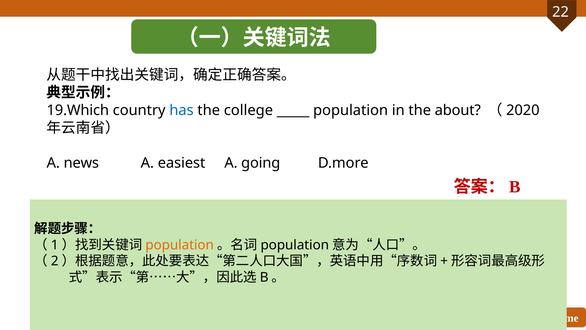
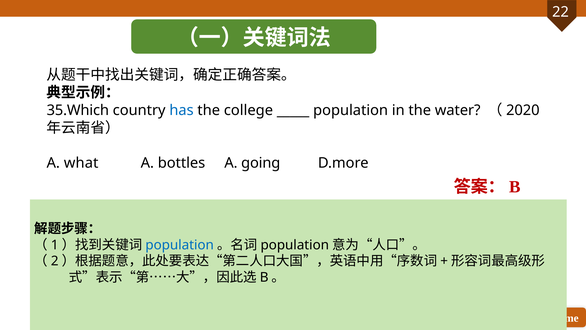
19.Which: 19.Which -> 35.Which
about: about -> water
news: news -> what
easiest: easiest -> bottles
population at (180, 245) colour: orange -> blue
